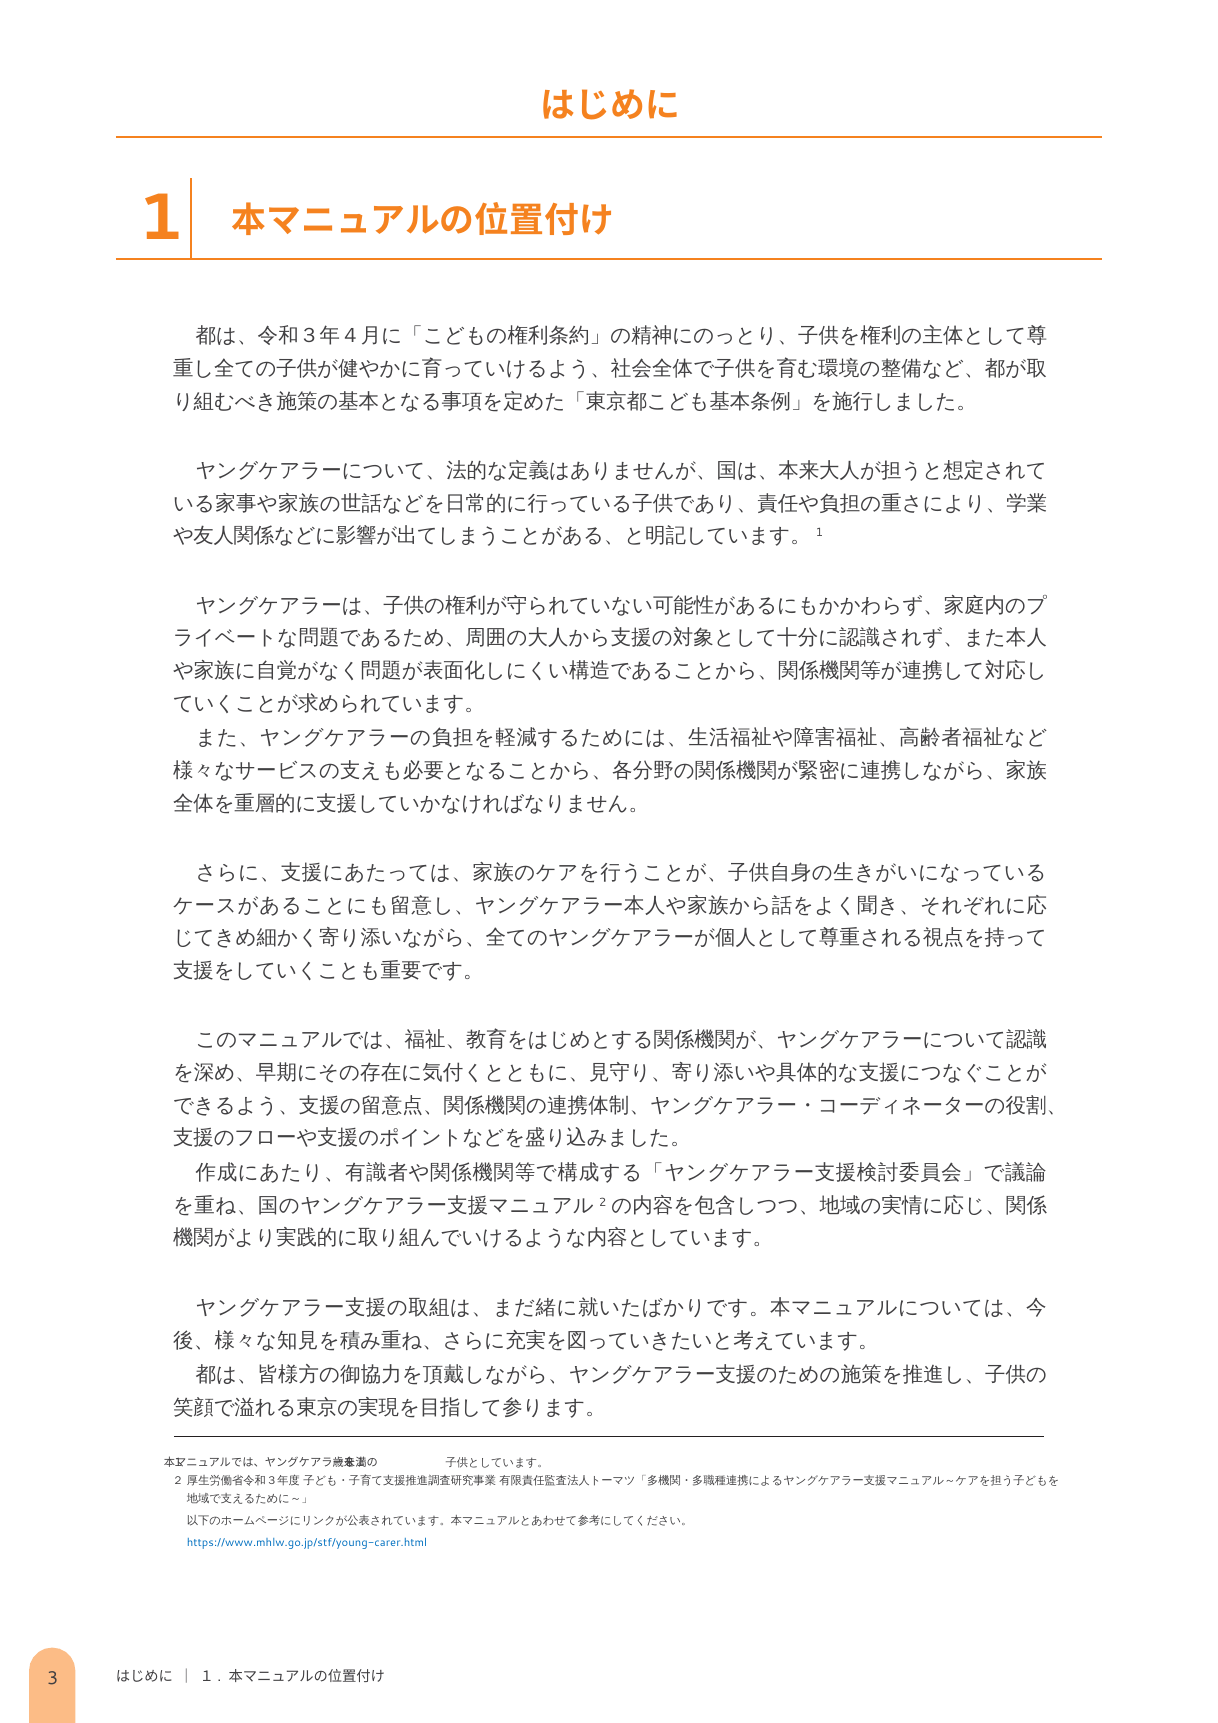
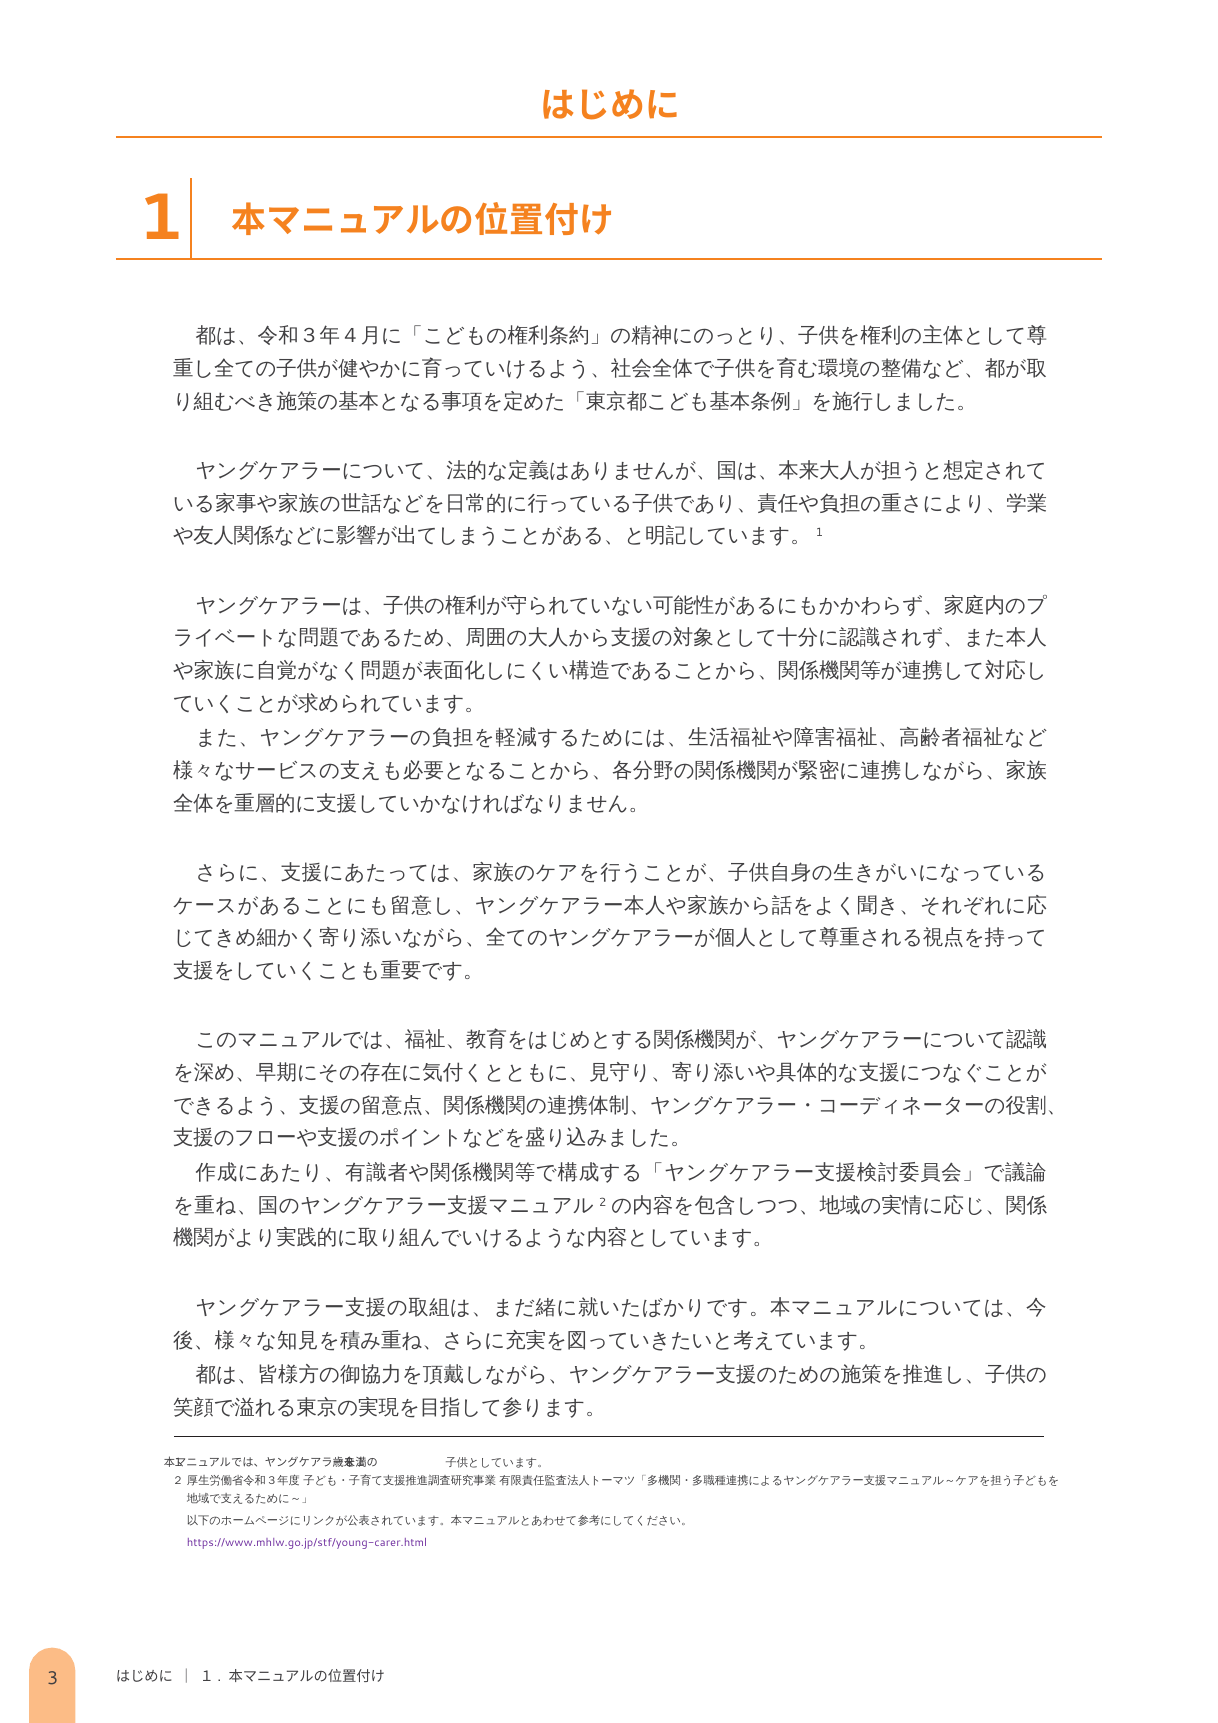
https://www.mhlw.go.jp/stf/young-carer.html colour: blue -> purple
